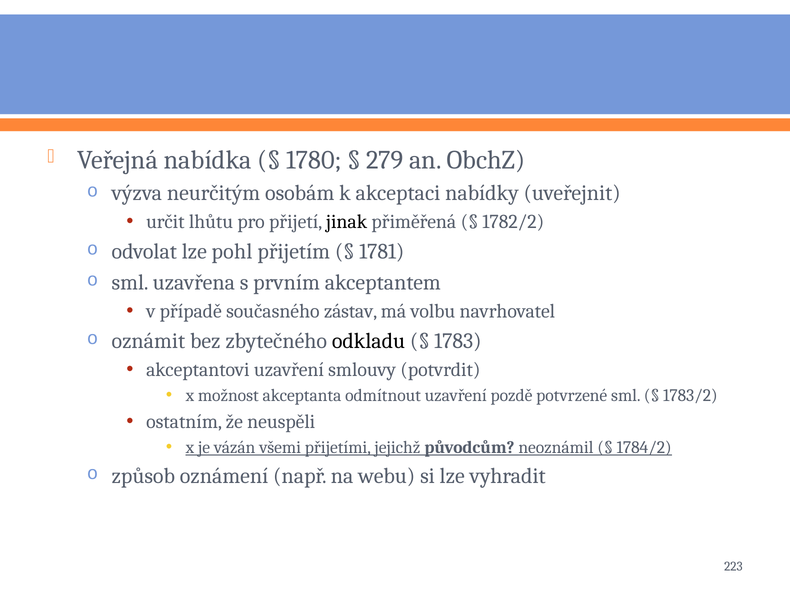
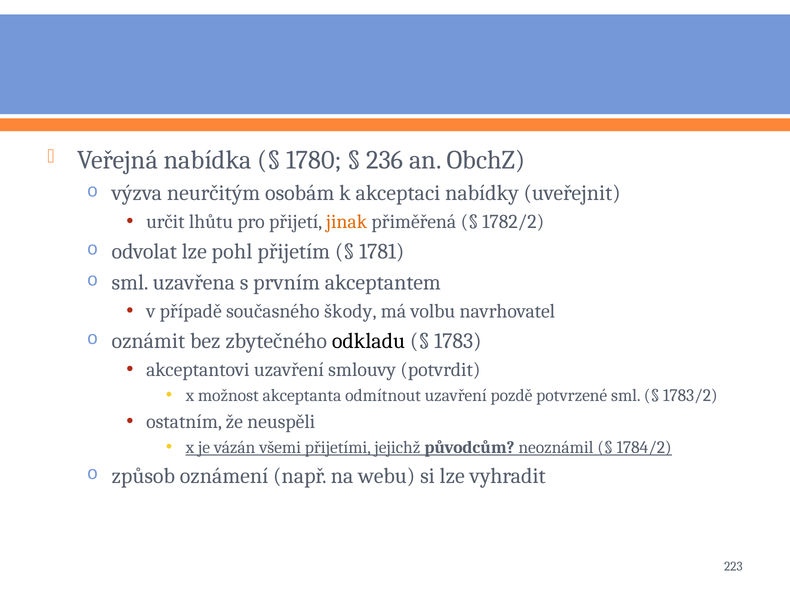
279: 279 -> 236
jinak colour: black -> orange
zástav: zástav -> škody
